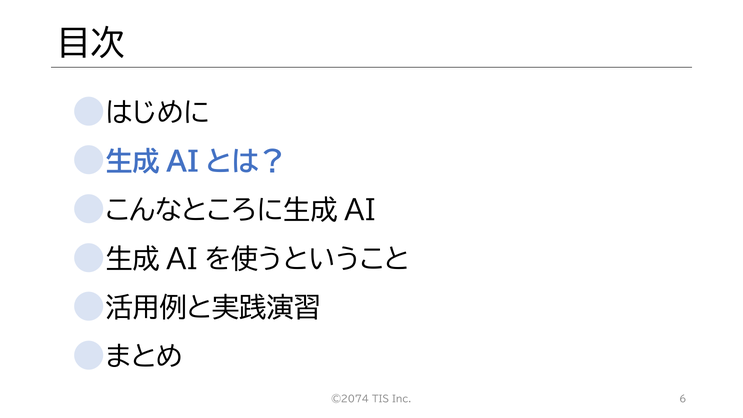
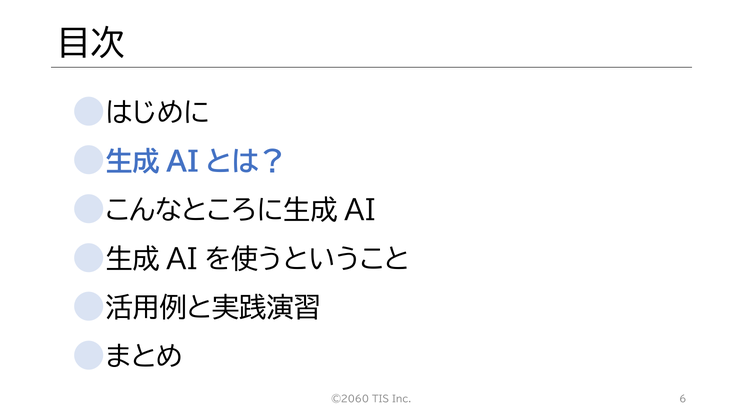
©2074: ©2074 -> ©2060
